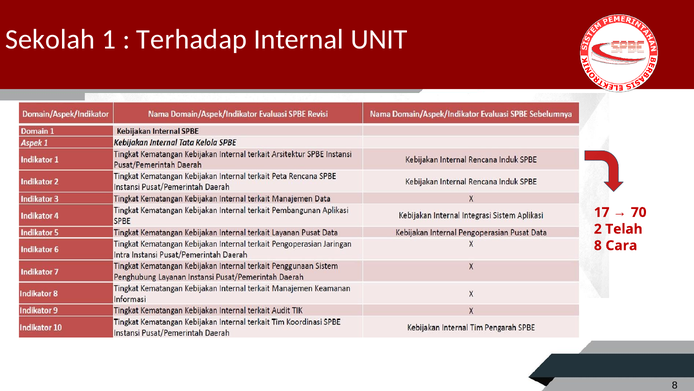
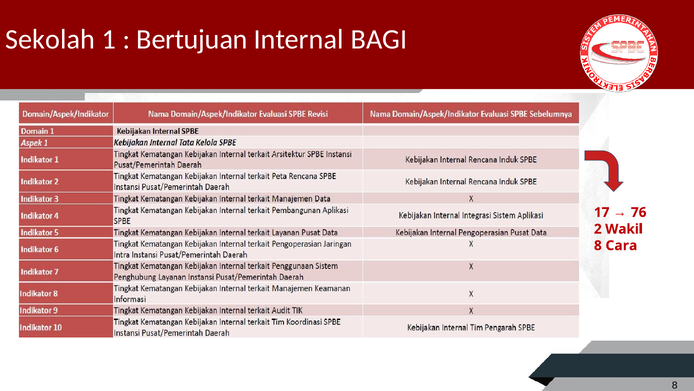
Terhadap: Terhadap -> Bertujuan
UNIT: UNIT -> BAGI
70: 70 -> 76
Telah: Telah -> Wakil
